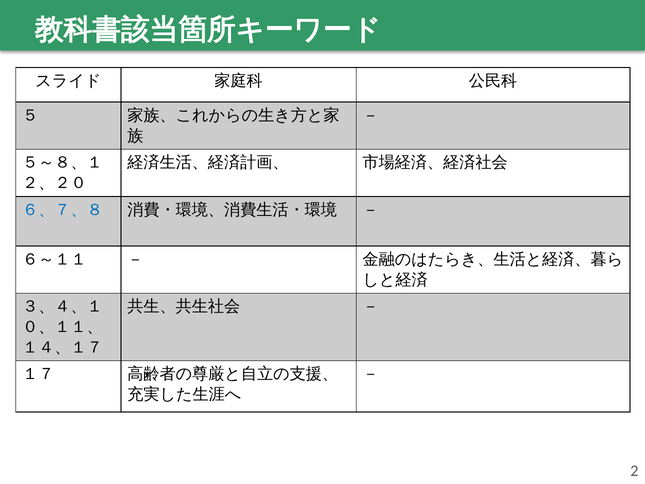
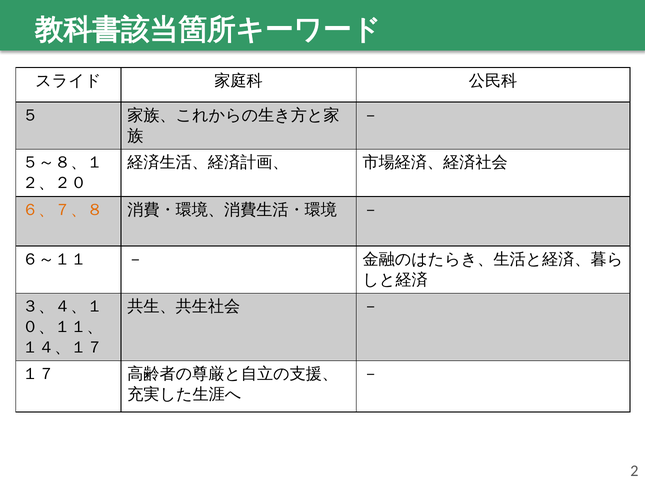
６、７、８ colour: blue -> orange
